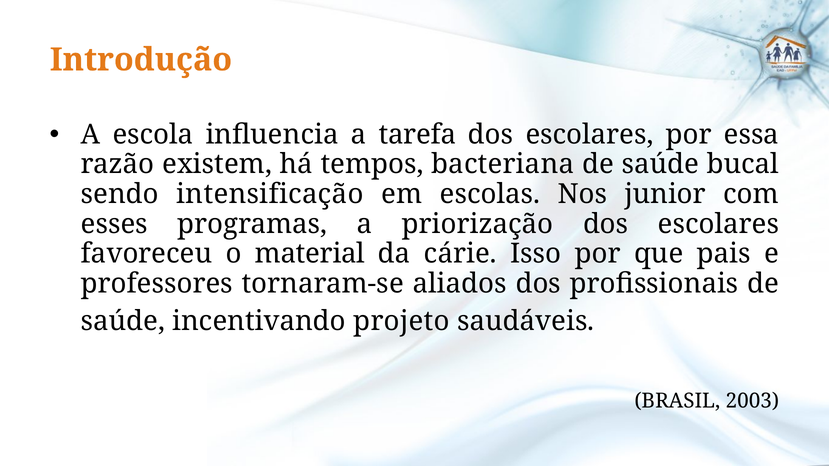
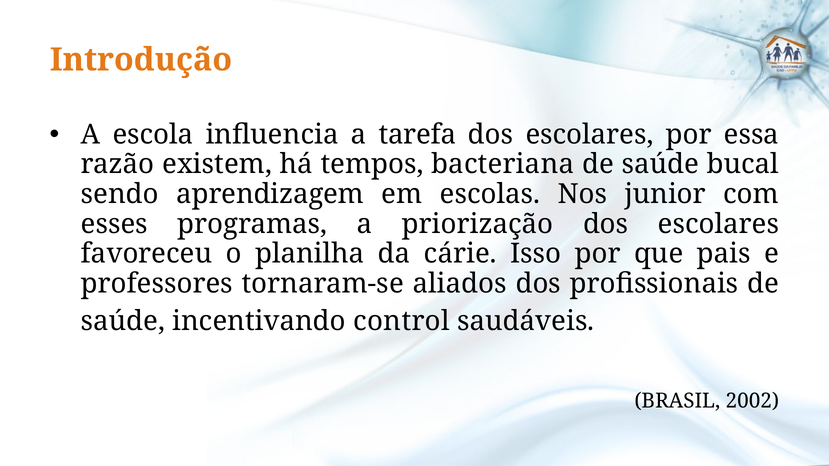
intensificação: intensificação -> aprendizagem
material: material -> planilha
projeto: projeto -> control
2003: 2003 -> 2002
